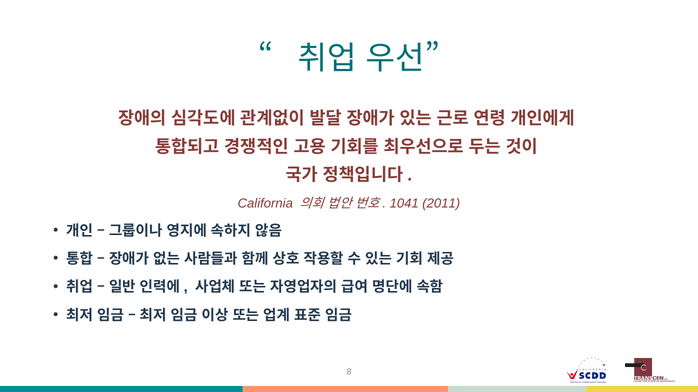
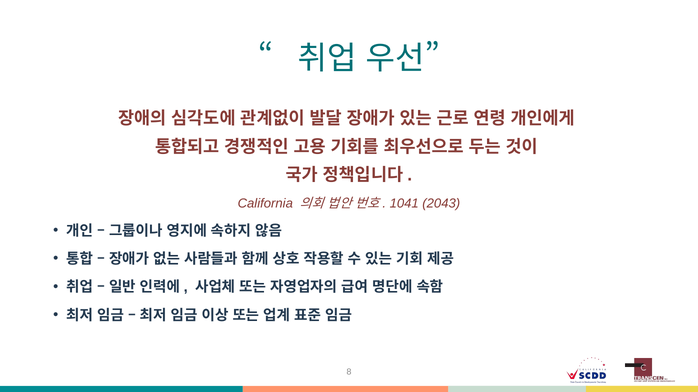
2011: 2011 -> 2043
